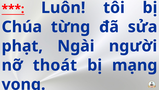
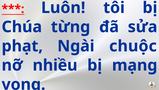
người: người -> chuộc
thoát: thoát -> nhiều
